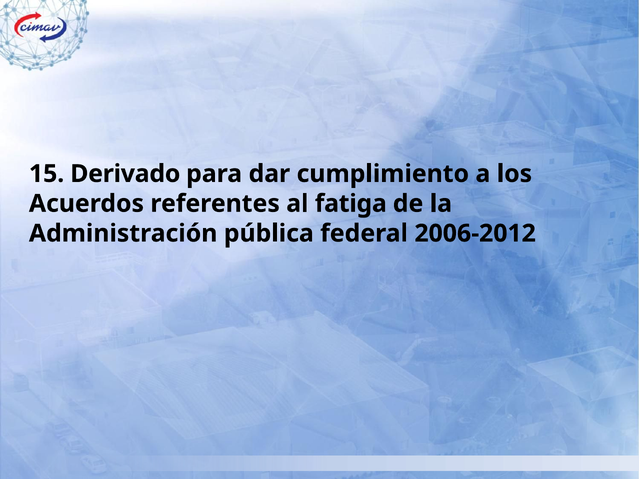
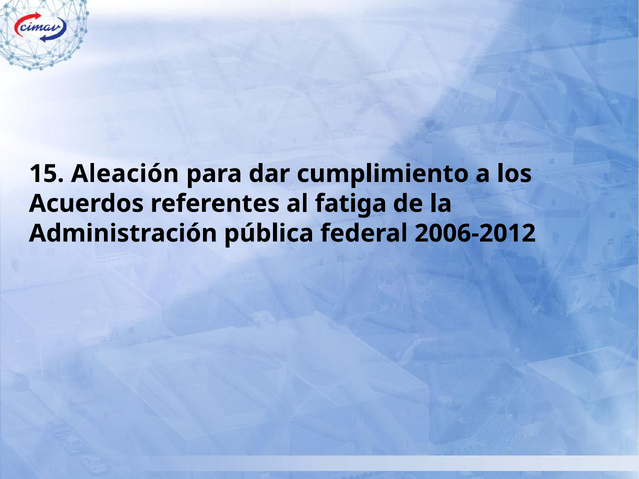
Derivado: Derivado -> Aleación
